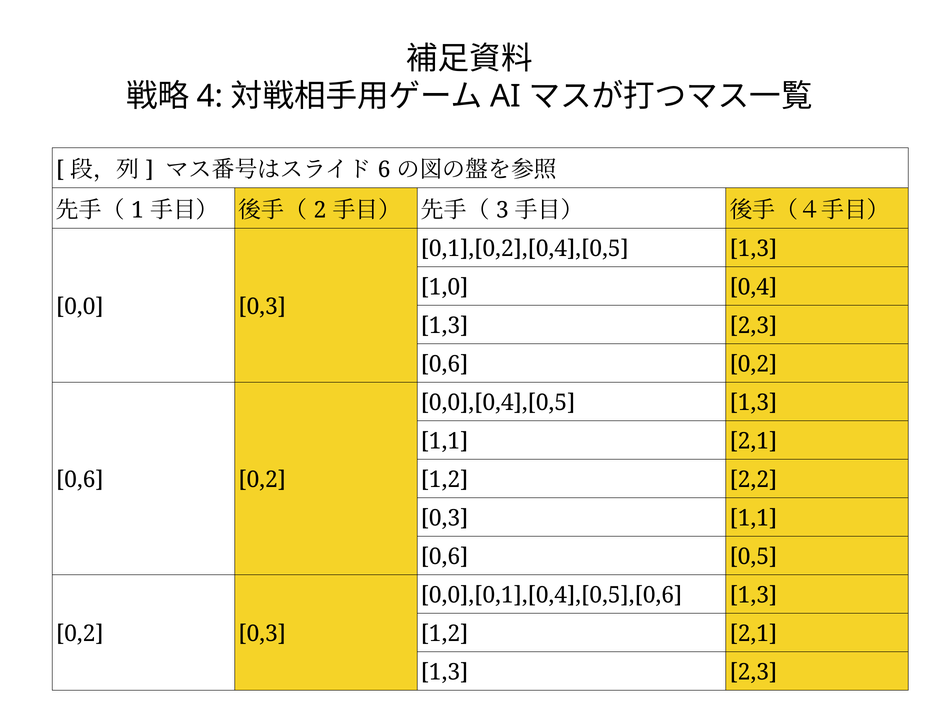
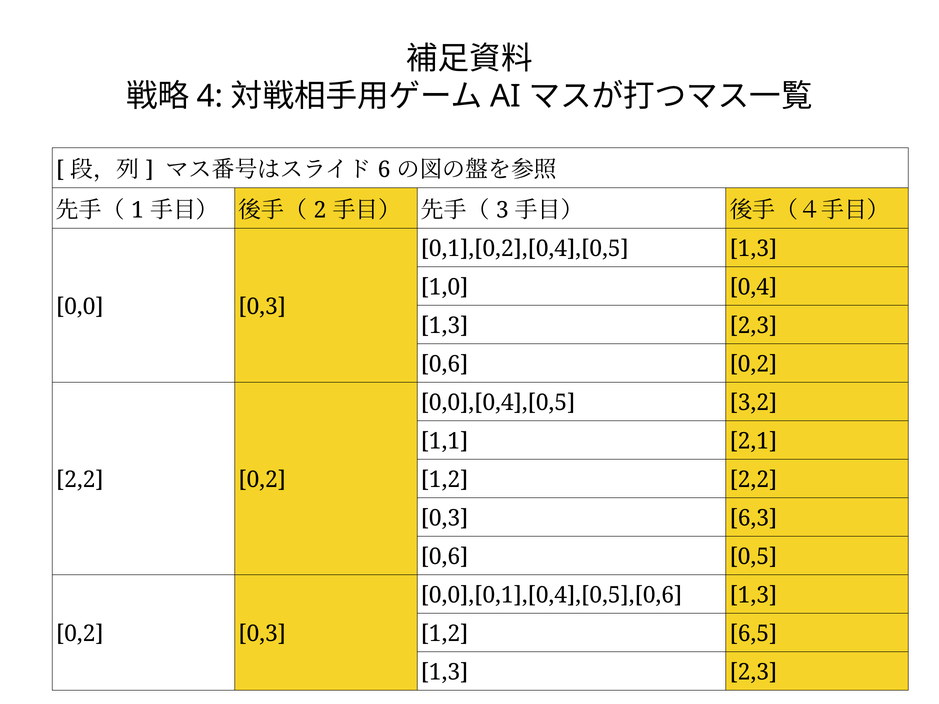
0,0],[0,4],[0,5 1,3: 1,3 -> 3,2
0,6 at (80, 480): 0,6 -> 2,2
0,3 1,1: 1,1 -> 6,3
1,2 2,1: 2,1 -> 6,5
